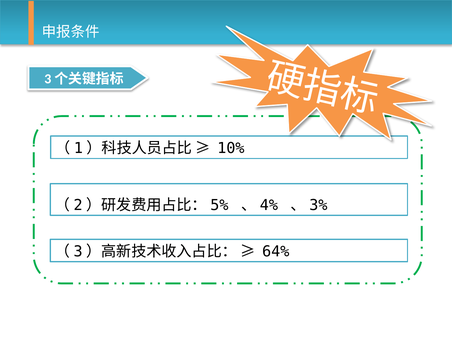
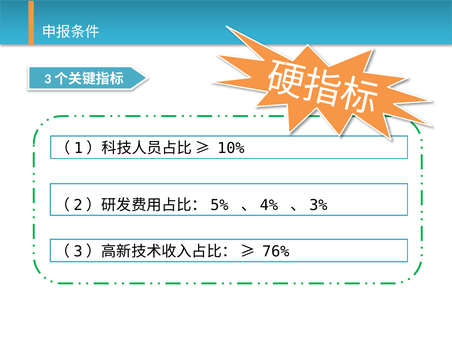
64%: 64% -> 76%
